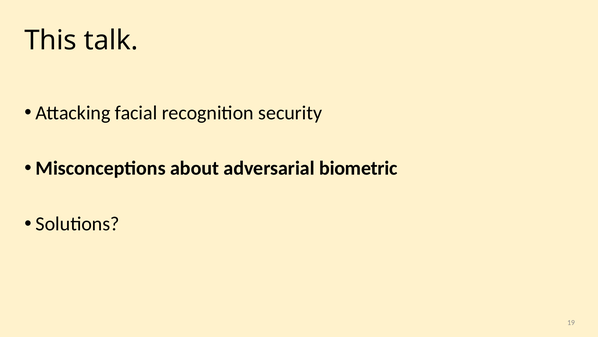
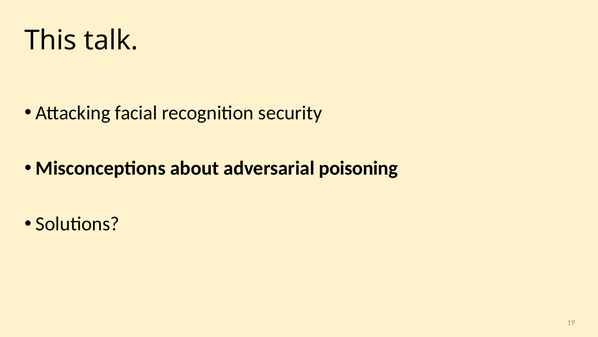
biometric: biometric -> poisoning
